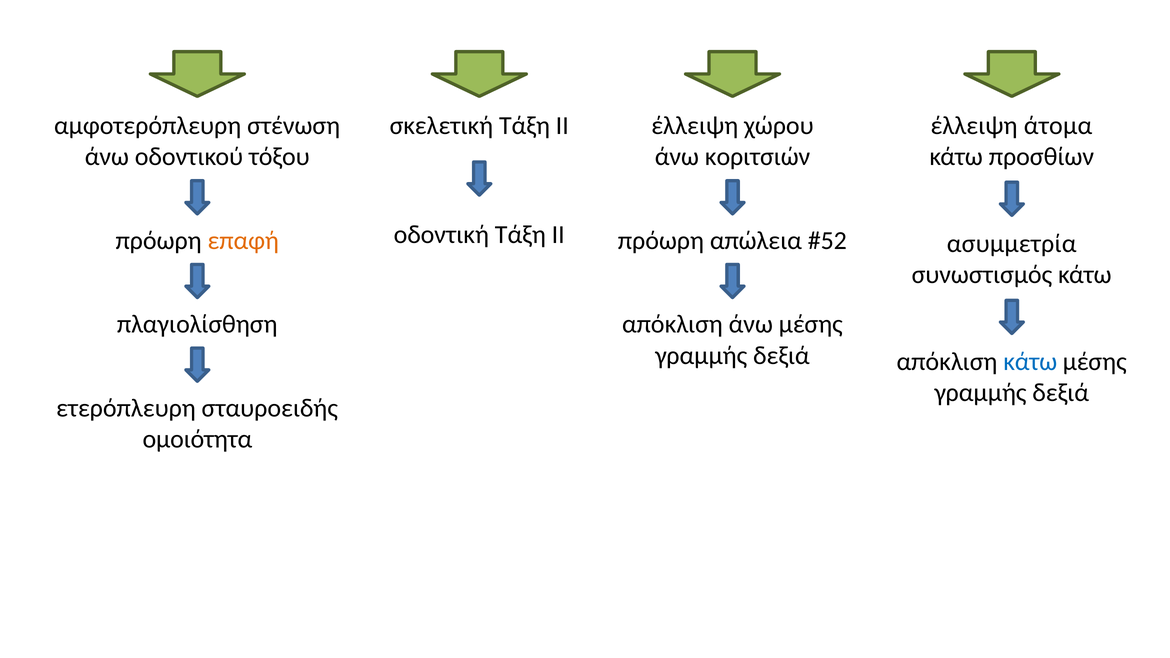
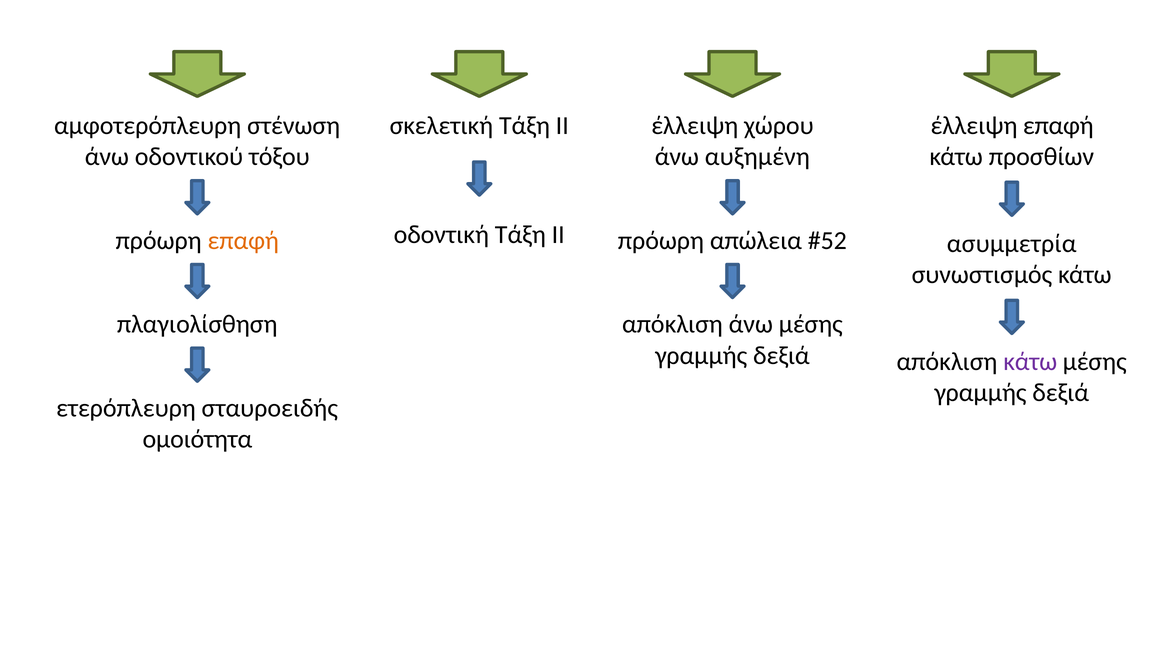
έλλειψη άτομα: άτομα -> επαφή
κοριτσιών: κοριτσιών -> αυξημένη
κάτω at (1030, 362) colour: blue -> purple
